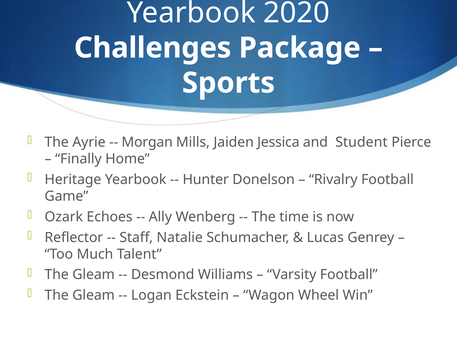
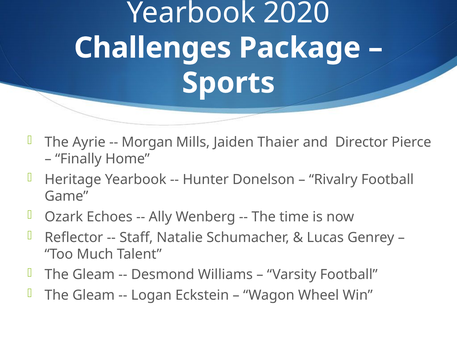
Jessica: Jessica -> Thaier
Student: Student -> Director
